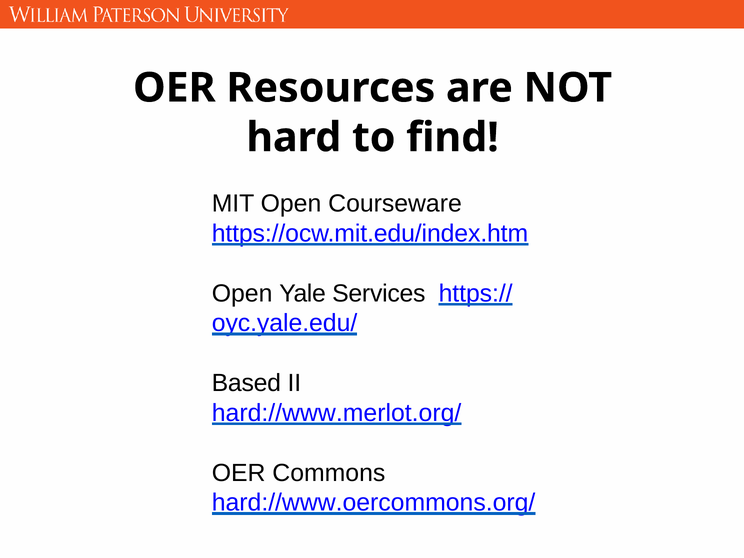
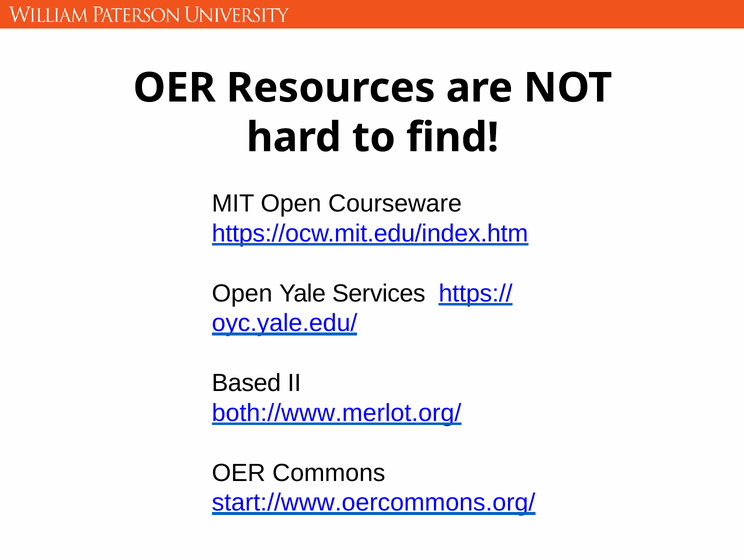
hard://www.merlot.org/: hard://www.merlot.org/ -> both://www.merlot.org/
hard://www.oercommons.org/: hard://www.oercommons.org/ -> start://www.oercommons.org/
